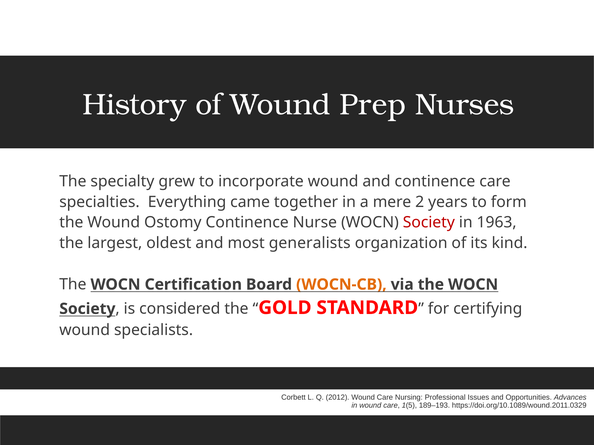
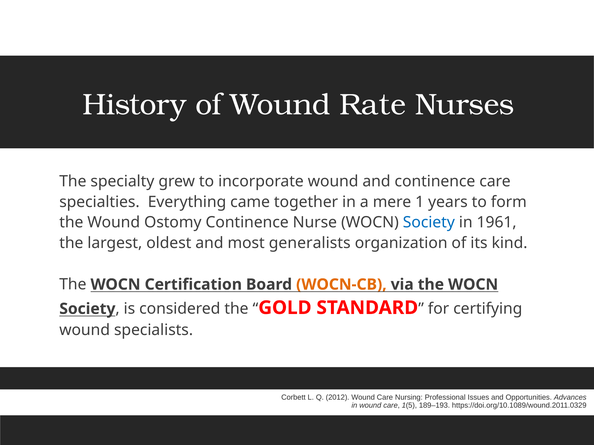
Prep: Prep -> Rate
2: 2 -> 1
Society at (429, 223) colour: red -> blue
1963: 1963 -> 1961
